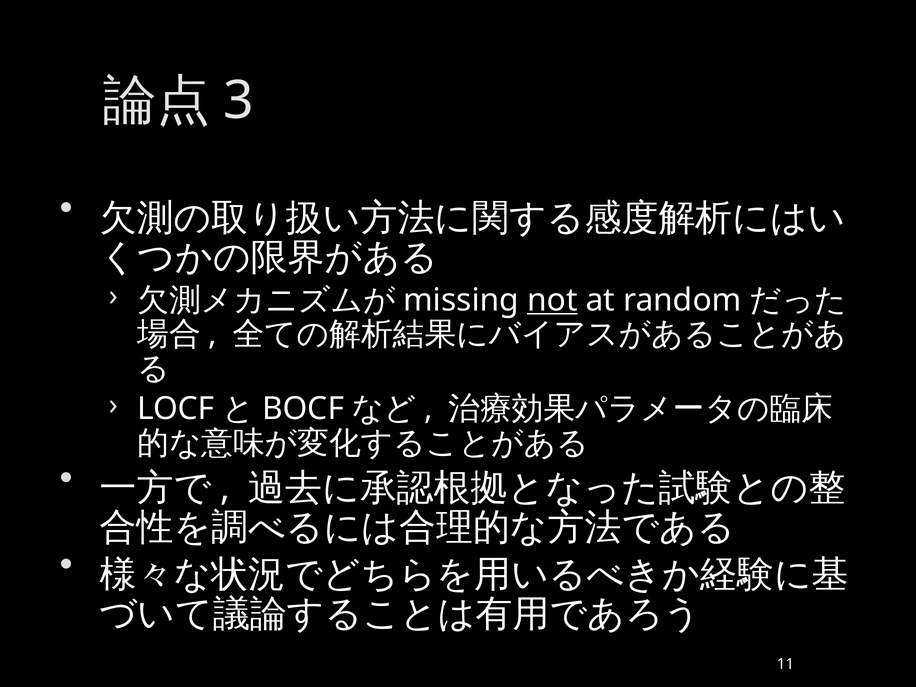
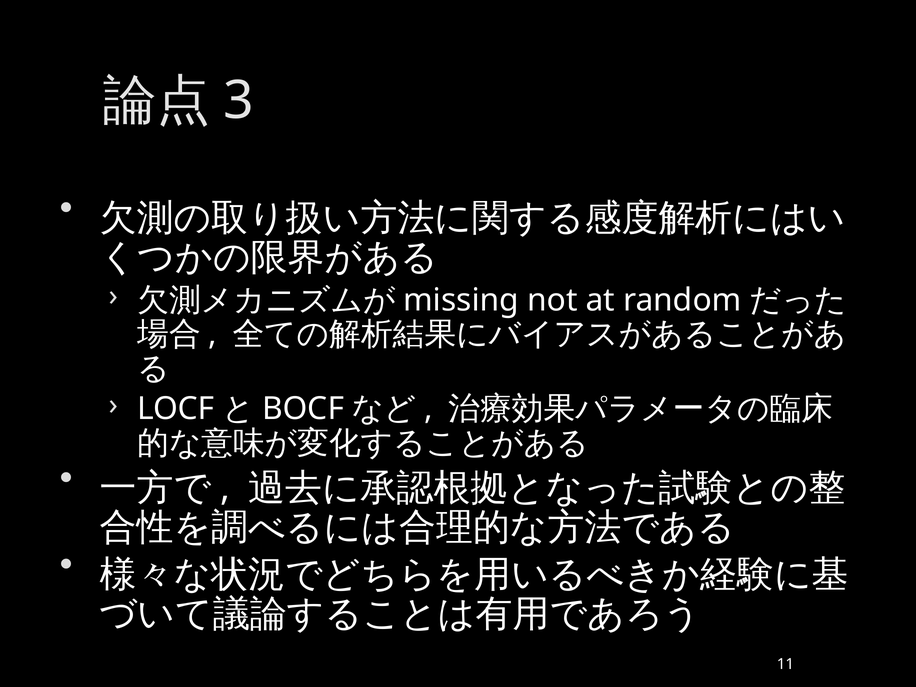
not underline: present -> none
